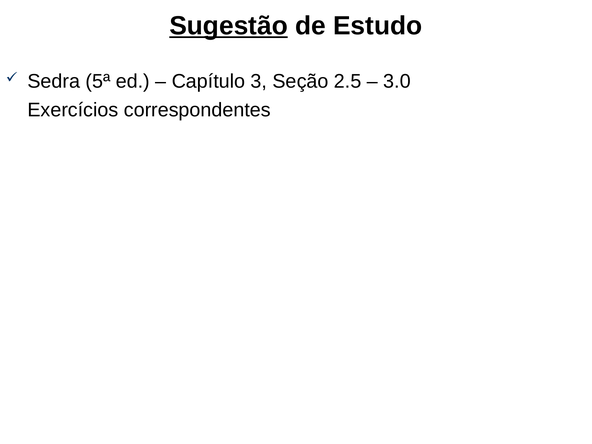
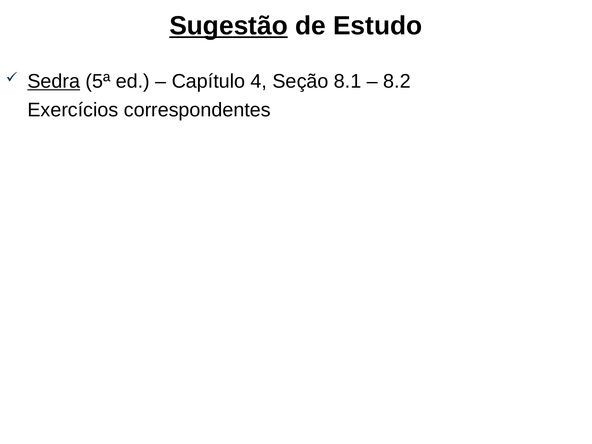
Sedra underline: none -> present
3: 3 -> 4
2.5: 2.5 -> 8.1
3.0: 3.0 -> 8.2
